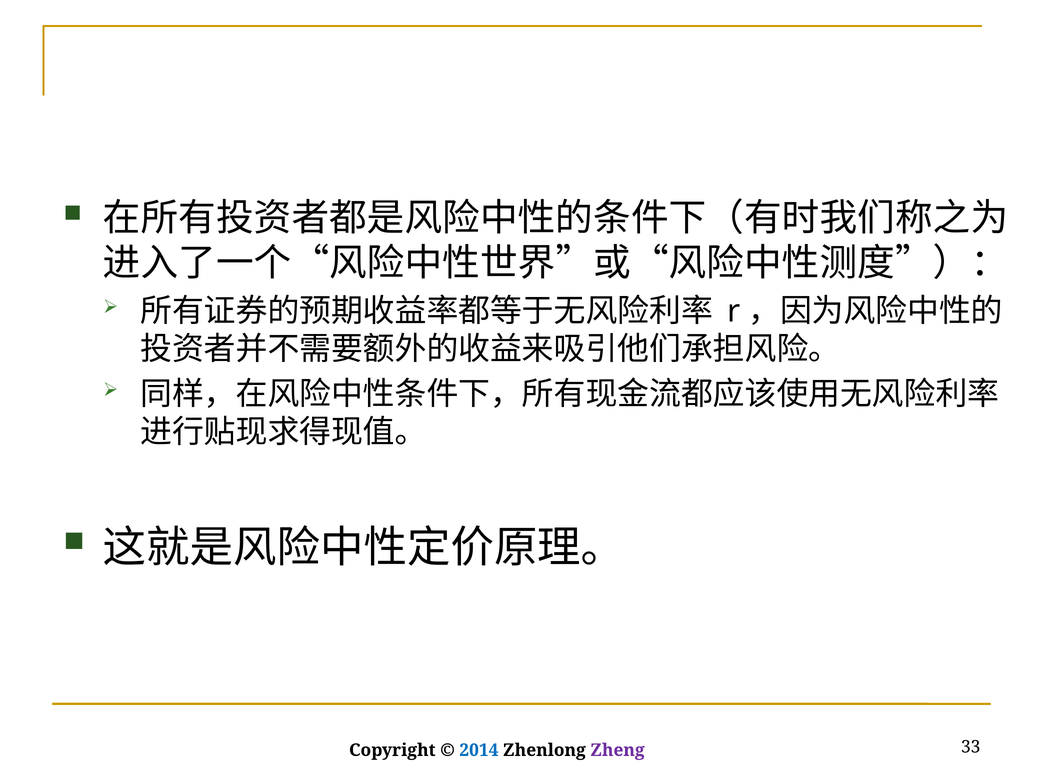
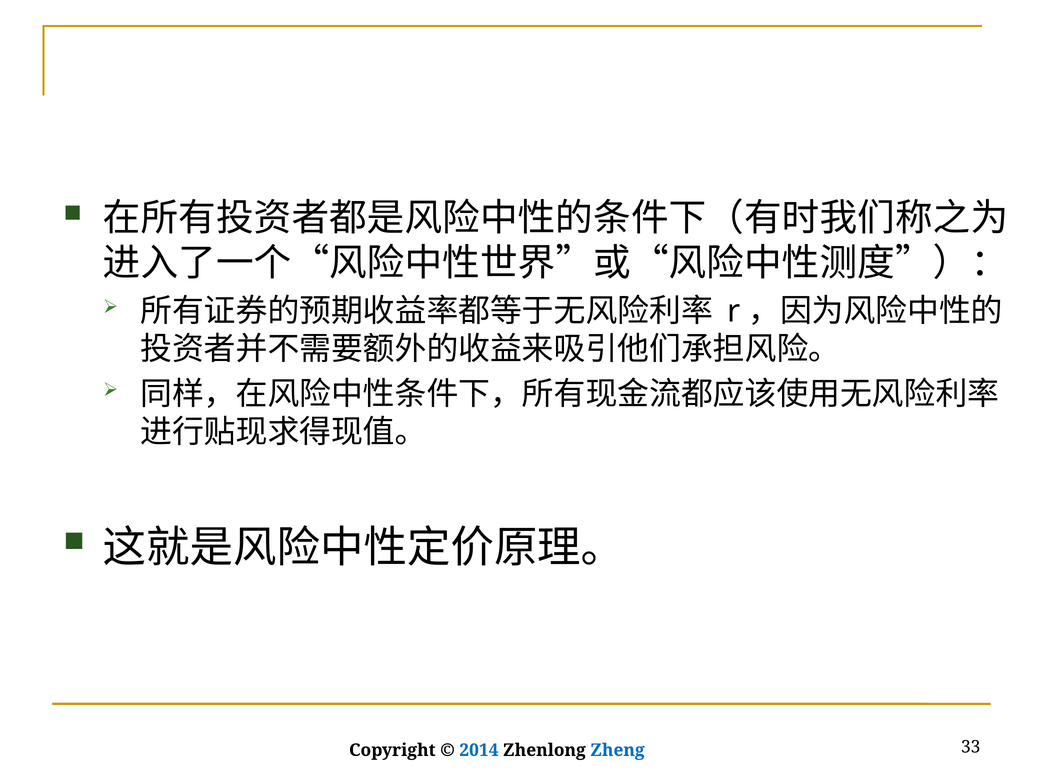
Zheng colour: purple -> blue
